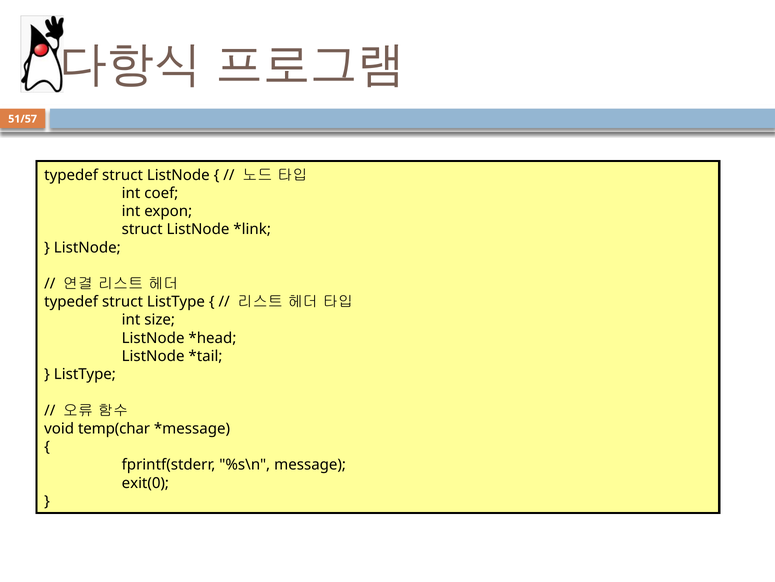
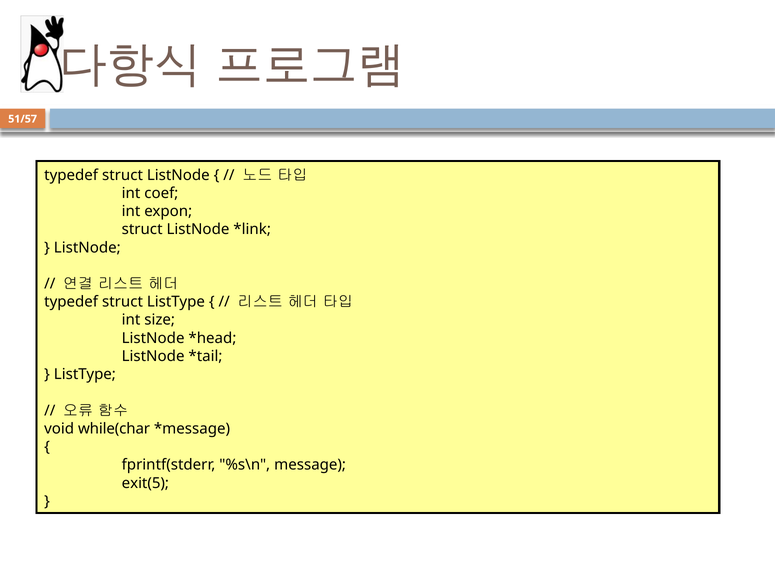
temp(char: temp(char -> while(char
exit(0: exit(0 -> exit(5
